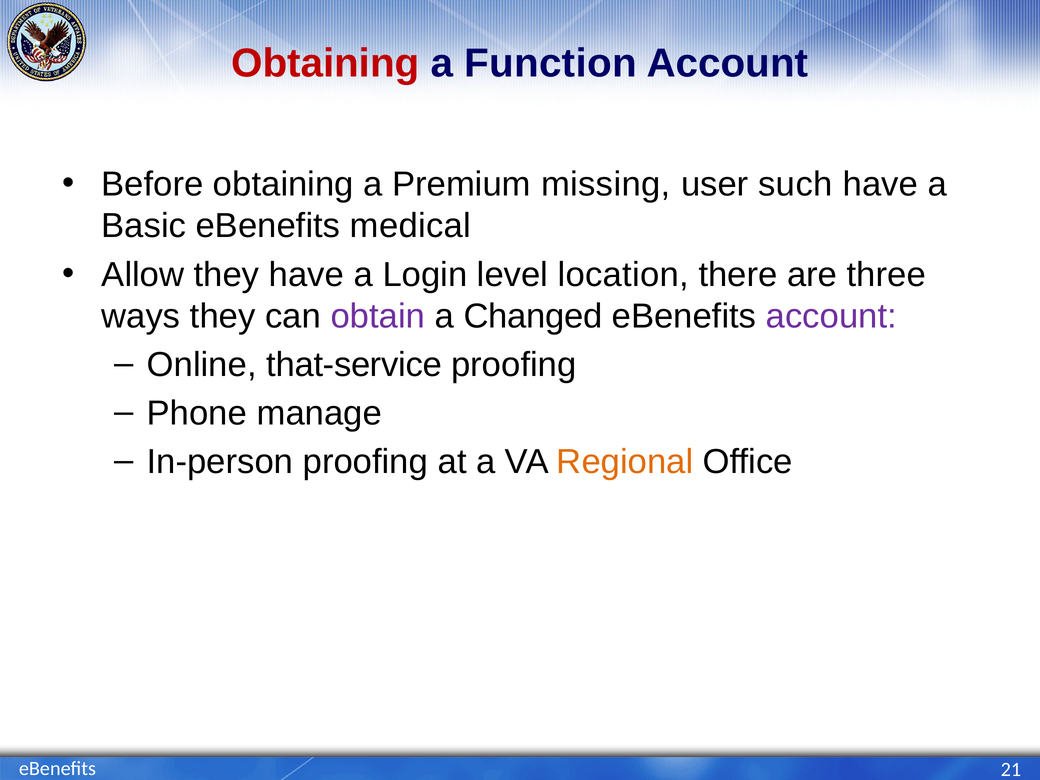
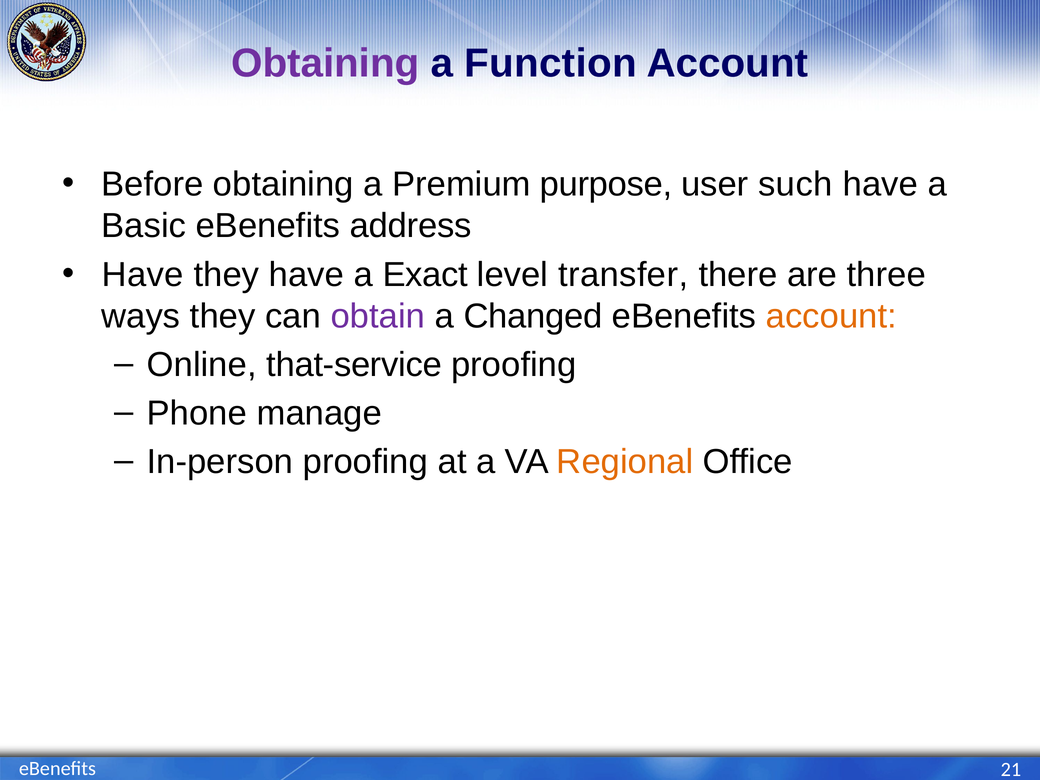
Obtaining at (325, 63) colour: red -> purple
missing: missing -> purpose
medical: medical -> address
Allow at (143, 275): Allow -> Have
Login: Login -> Exact
location: location -> transfer
account at (831, 316) colour: purple -> orange
